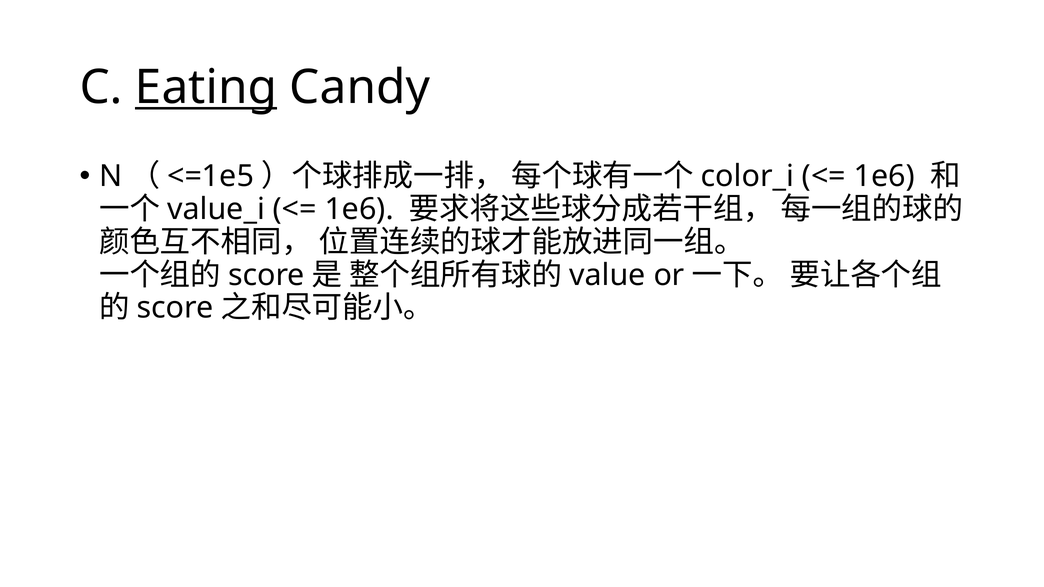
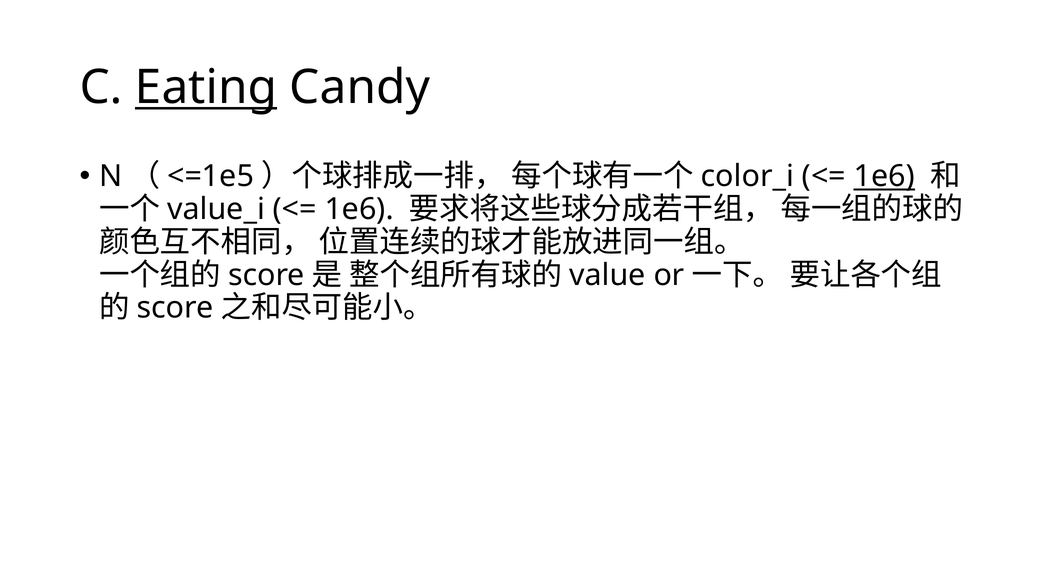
1e6 at (884, 177) underline: none -> present
